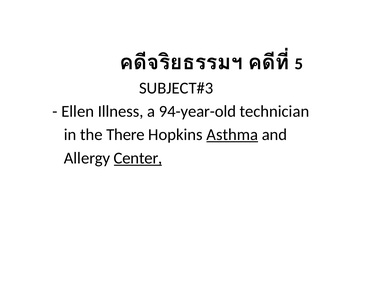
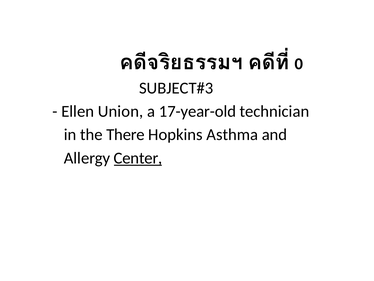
5: 5 -> 0
Illness: Illness -> Union
94-year-old: 94-year-old -> 17-year-old
Asthma underline: present -> none
